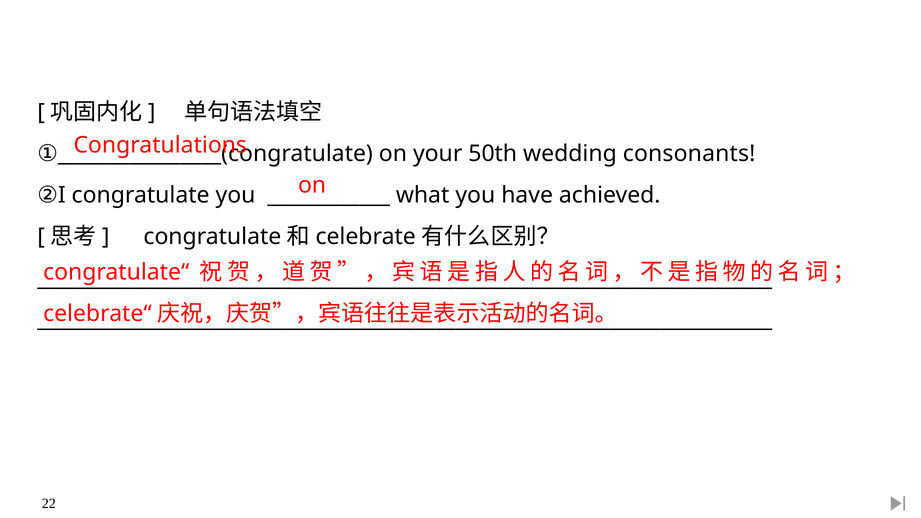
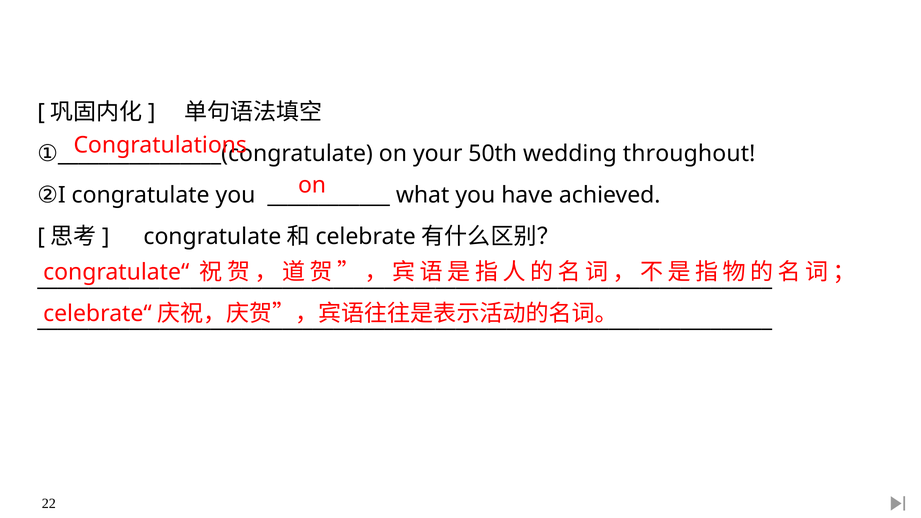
consonants: consonants -> throughout
